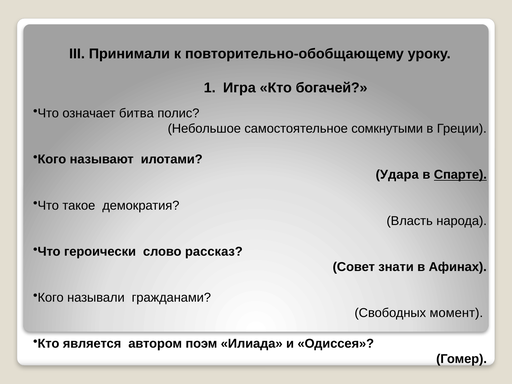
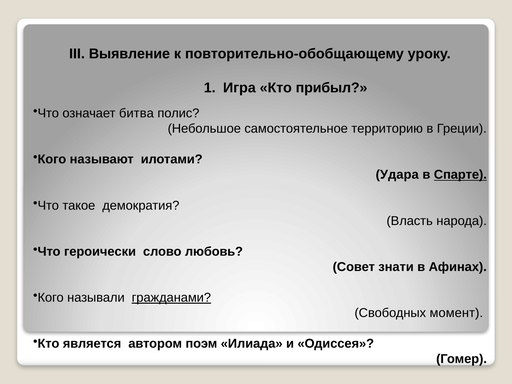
Принимали: Принимали -> Выявление
богачей: богачей -> прибыл
сомкнутыми: сомкнутыми -> территорию
рассказ: рассказ -> любовь
гражданами underline: none -> present
